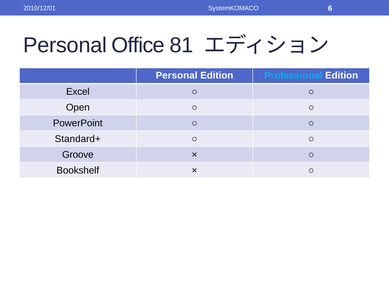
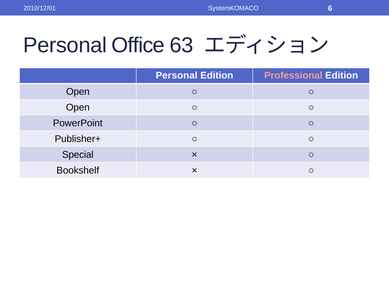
81: 81 -> 63
Professional colour: light blue -> pink
Excel at (78, 92): Excel -> Open
Standard+: Standard+ -> Publisher+
Groove: Groove -> Special
